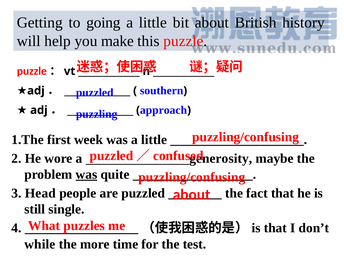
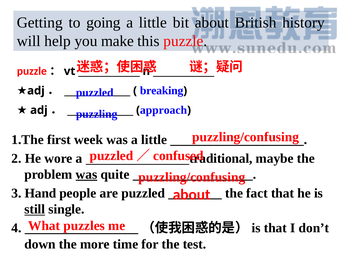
southern: southern -> breaking
generosity: generosity -> traditional
Head: Head -> Hand
still underline: none -> present
while: while -> down
